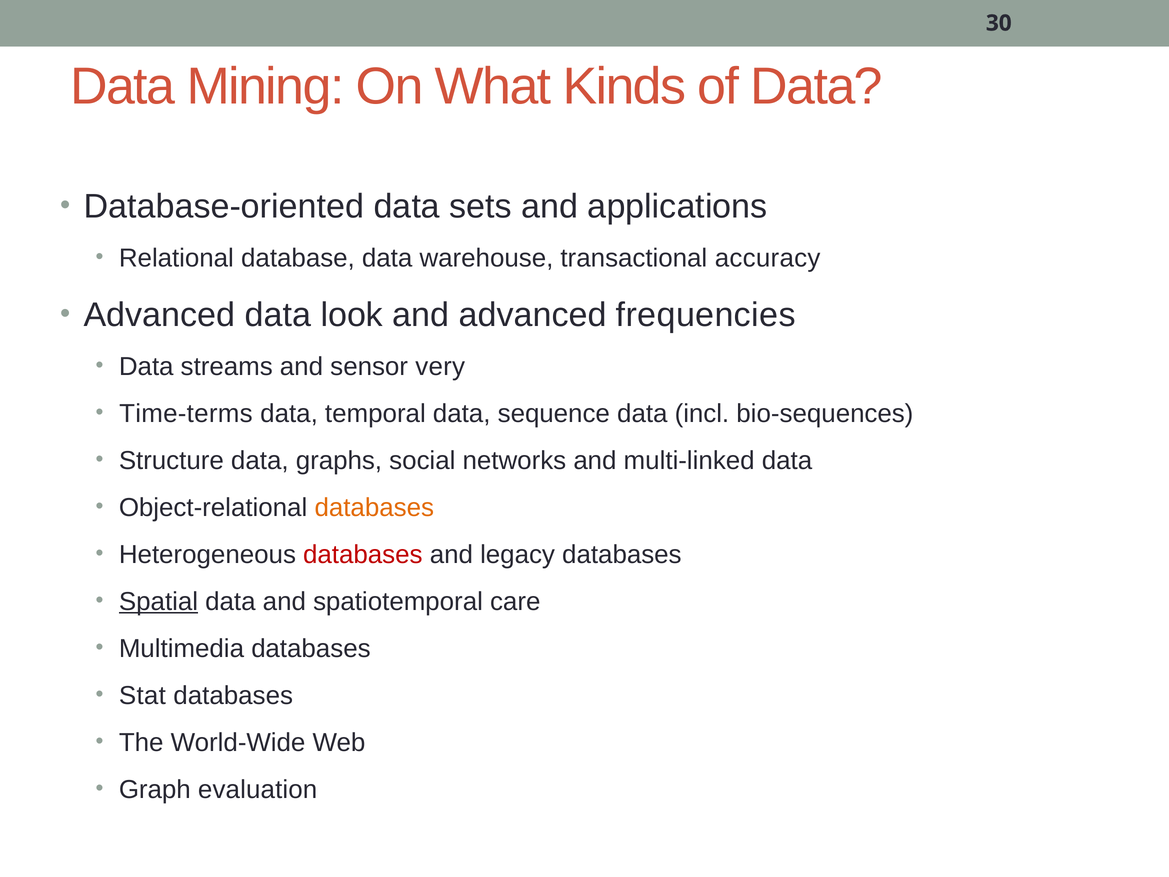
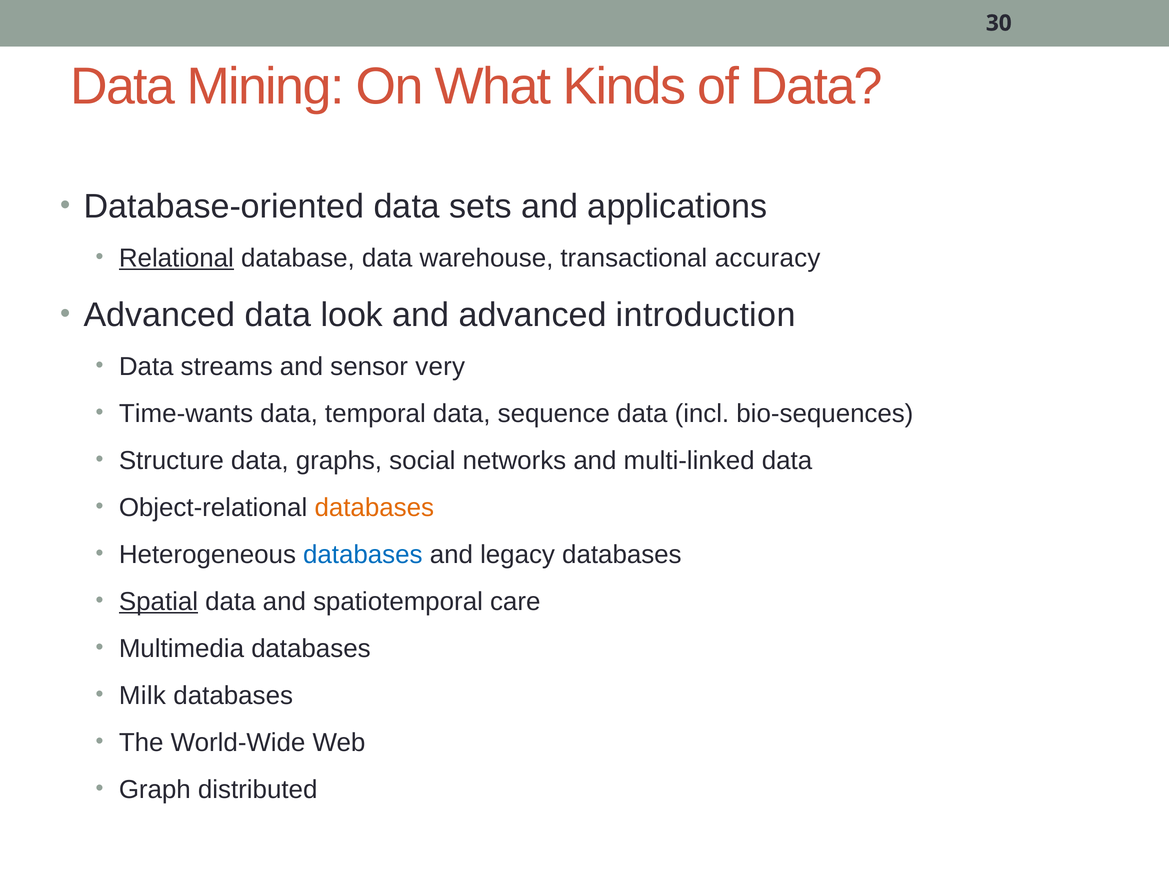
Relational underline: none -> present
frequencies: frequencies -> introduction
Time-terms: Time-terms -> Time-wants
databases at (363, 554) colour: red -> blue
Stat: Stat -> Milk
evaluation: evaluation -> distributed
